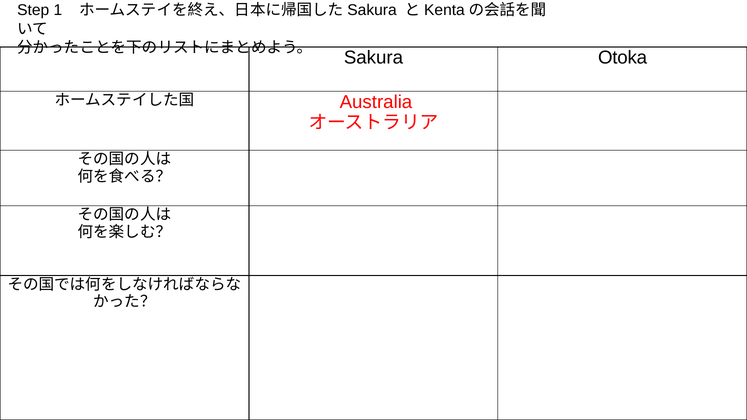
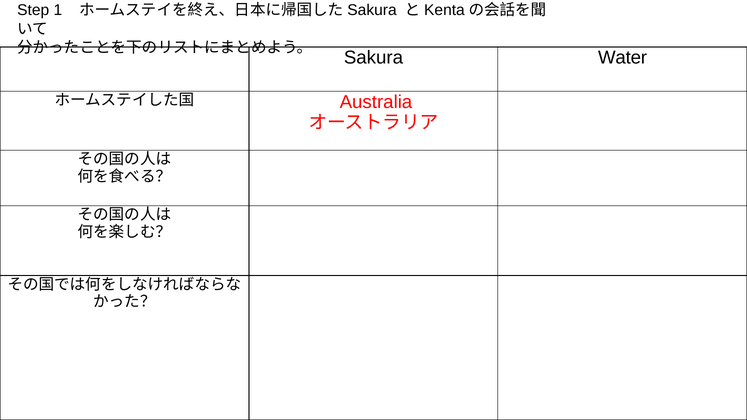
Otoka: Otoka -> Water
